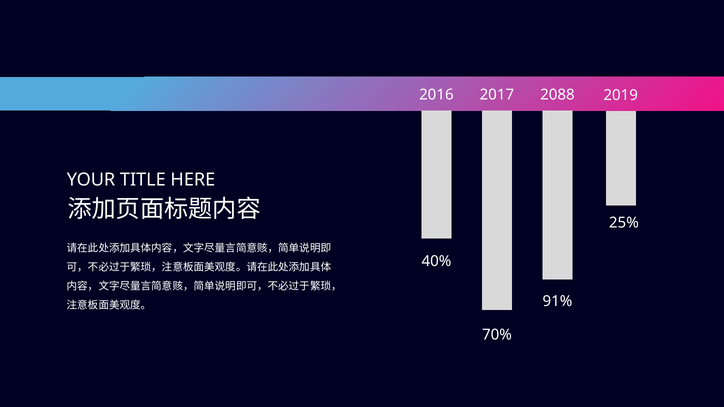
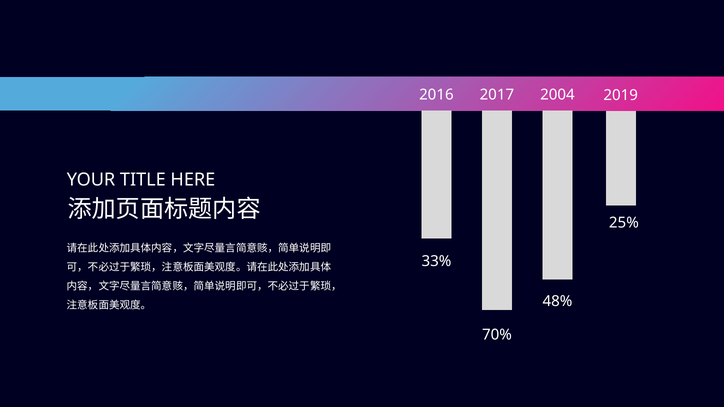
2088: 2088 -> 2004
40%: 40% -> 33%
91%: 91% -> 48%
